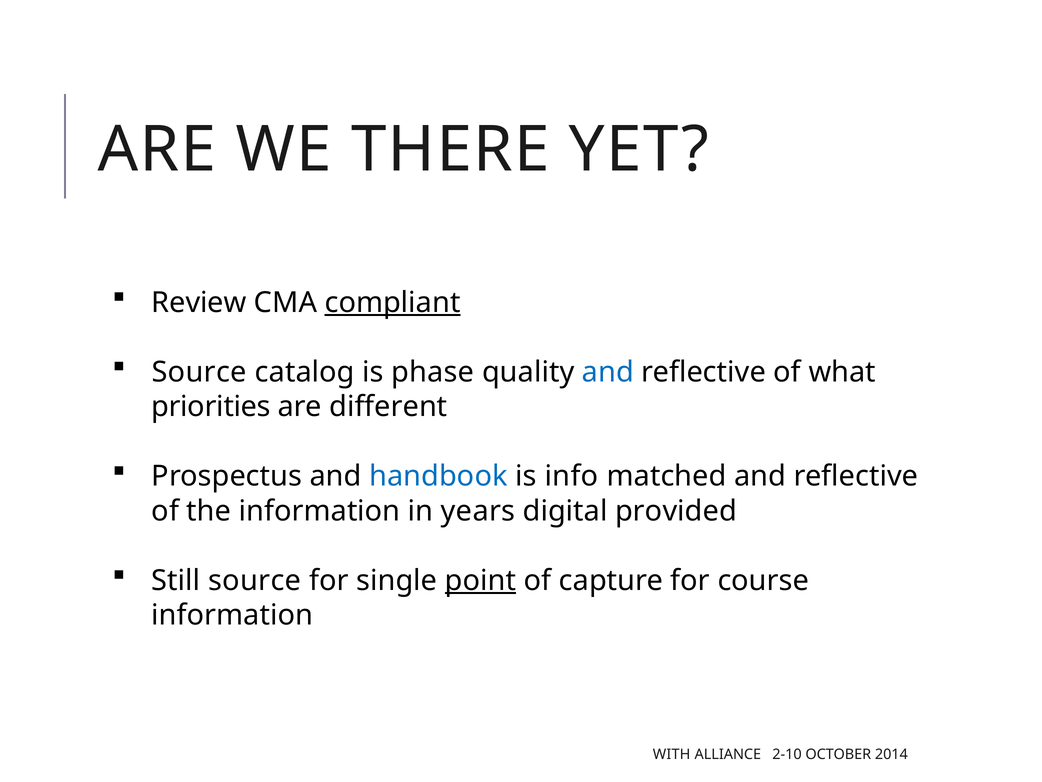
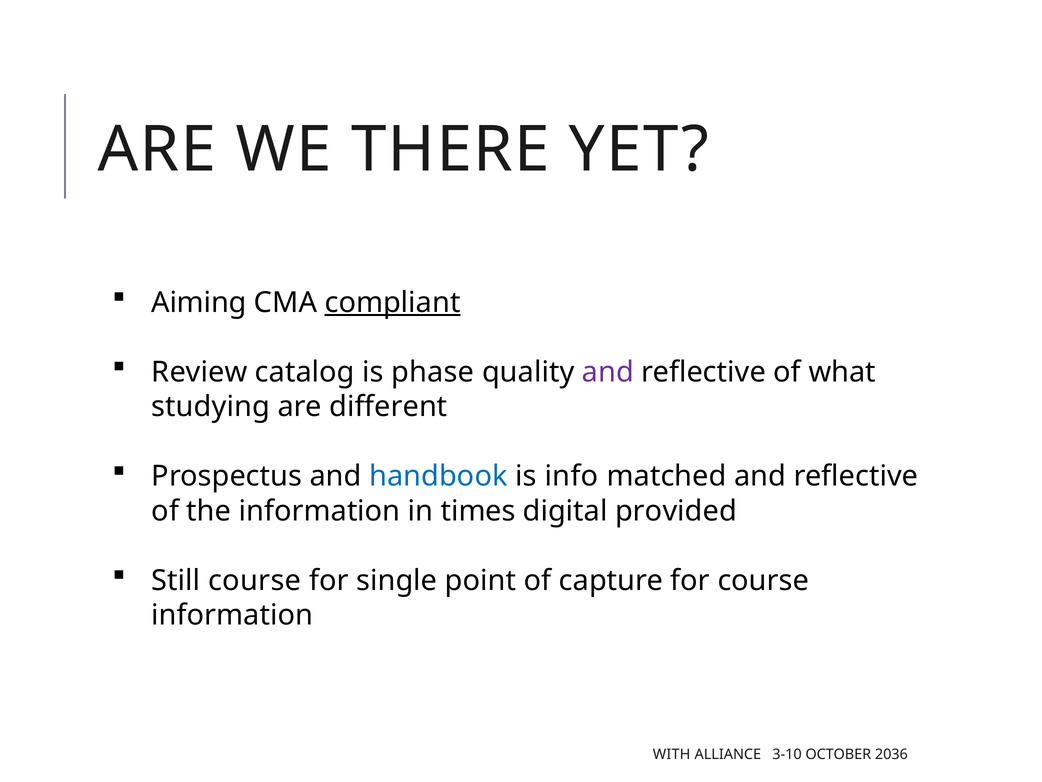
Review: Review -> Aiming
Source at (199, 372): Source -> Review
and at (608, 372) colour: blue -> purple
priorities: priorities -> studying
years: years -> times
Still source: source -> course
point underline: present -> none
2-10: 2-10 -> 3-10
2014: 2014 -> 2036
